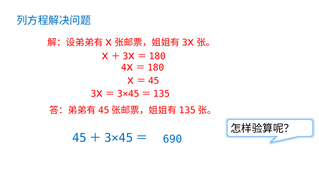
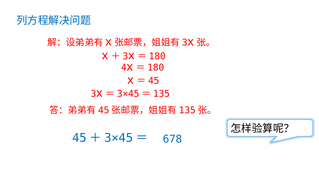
690: 690 -> 678
